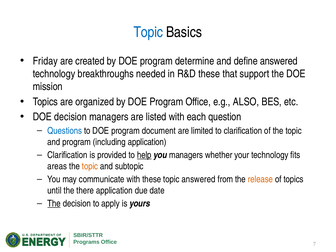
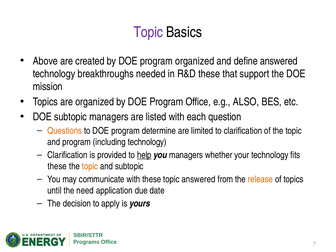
Topic at (148, 32) colour: blue -> purple
Friday: Friday -> Above
program determine: determine -> organized
DOE decision: decision -> subtopic
Questions colour: blue -> orange
document: document -> determine
including application: application -> technology
areas at (57, 166): areas -> these
there: there -> need
The at (54, 204) underline: present -> none
